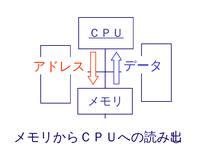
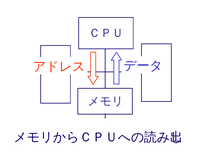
ＣＰＵ underline: present -> none
